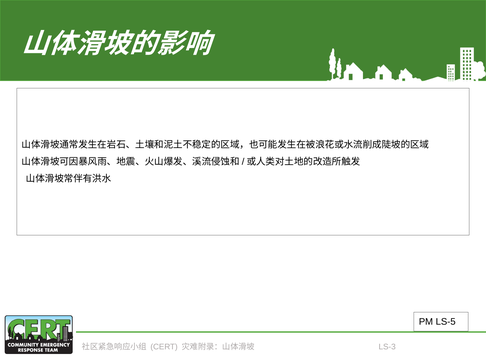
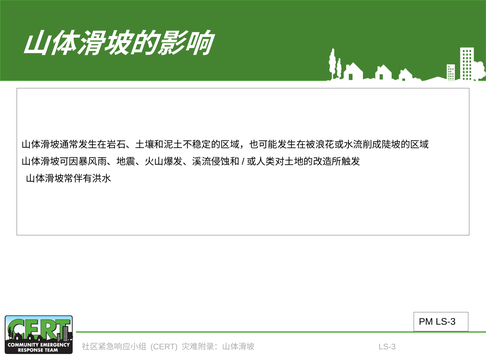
PM LS-5: LS-5 -> LS-3
